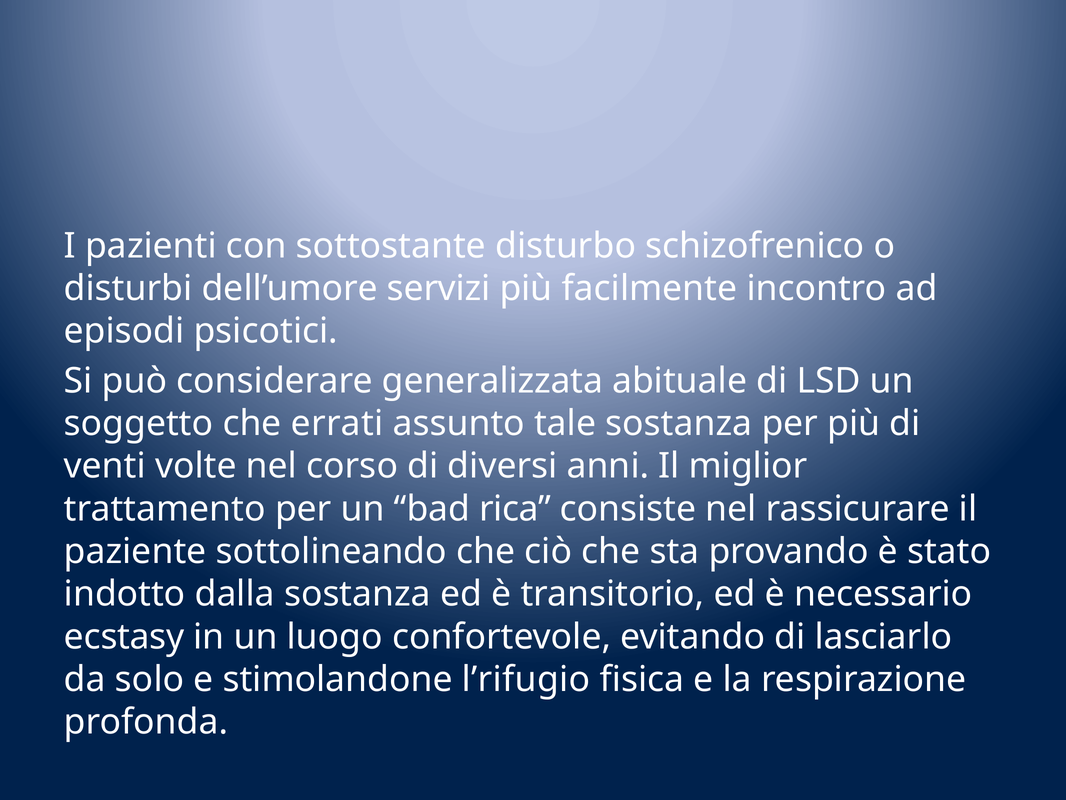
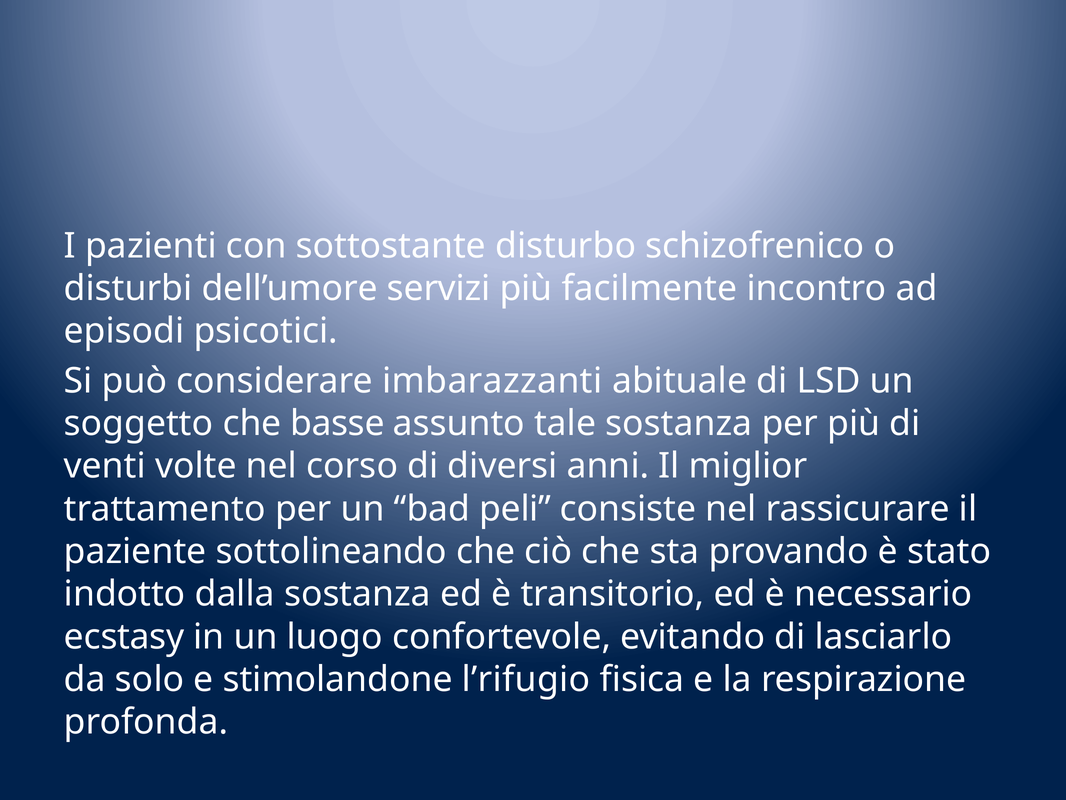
generalizzata: generalizzata -> imbarazzanti
errati: errati -> basse
rica: rica -> peli
